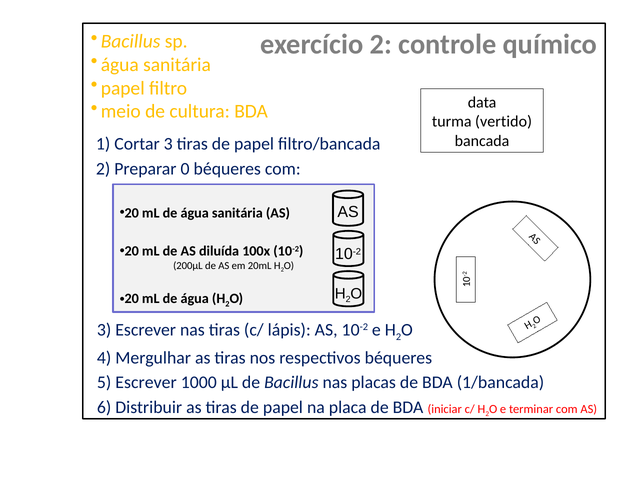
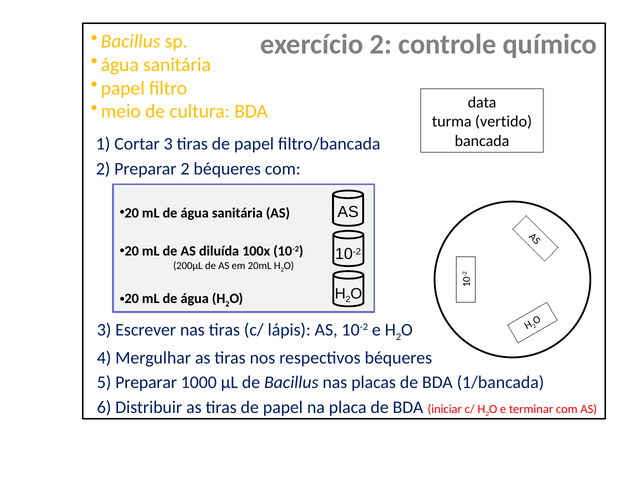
Preparar 0: 0 -> 2
5 Escrever: Escrever -> Preparar
